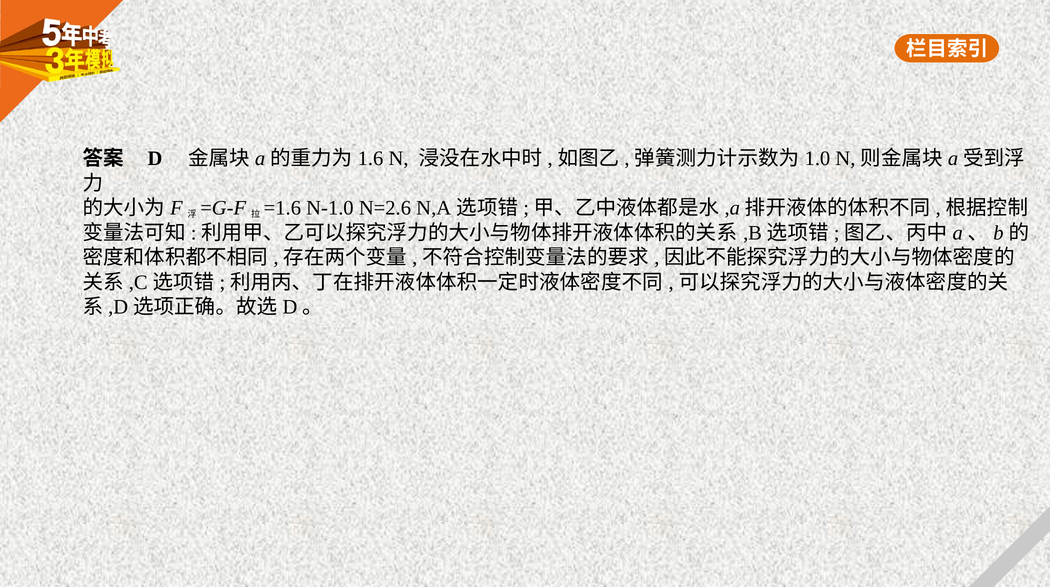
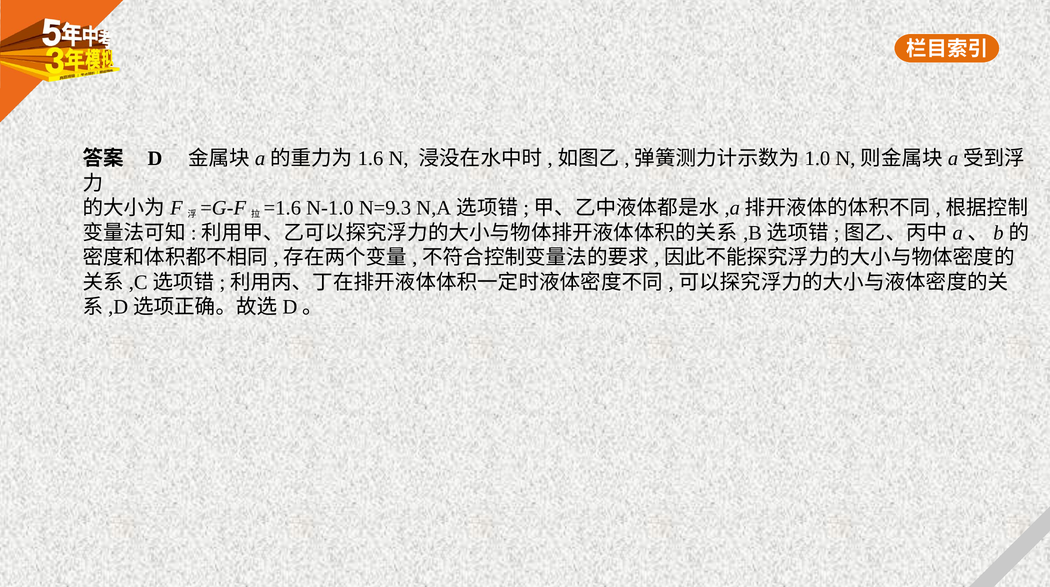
N=2.6: N=2.6 -> N=9.3
